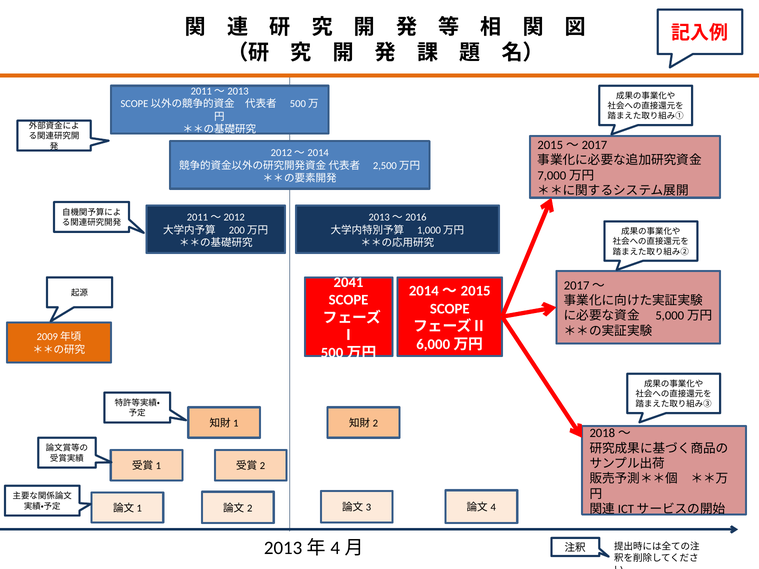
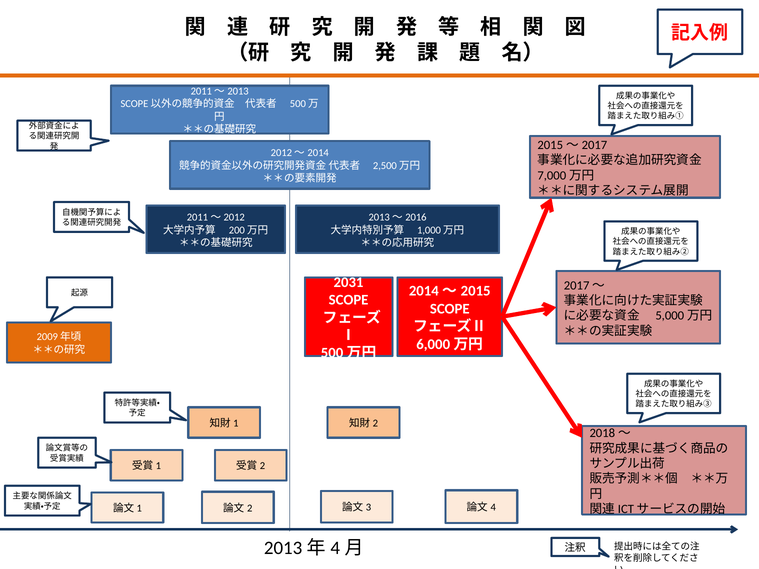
2041: 2041 -> 2031
